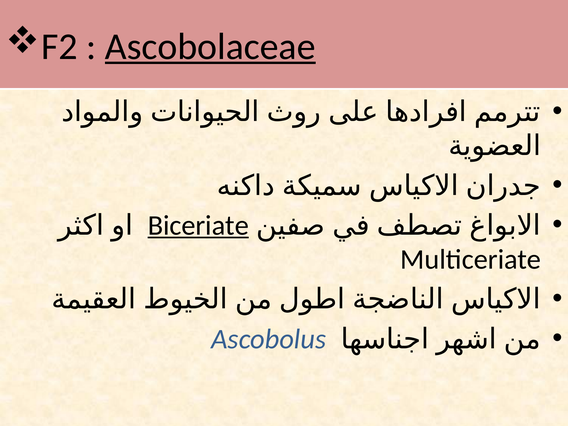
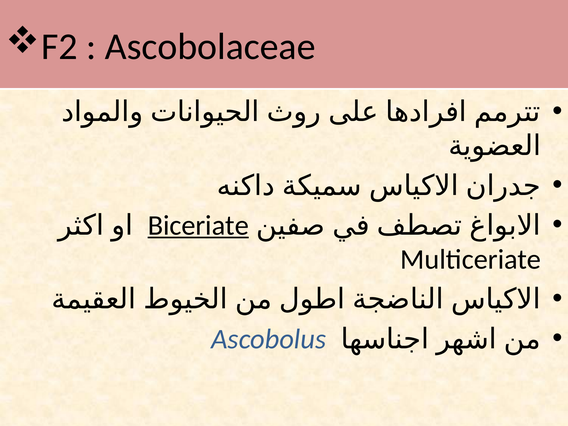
Ascobolaceae underline: present -> none
